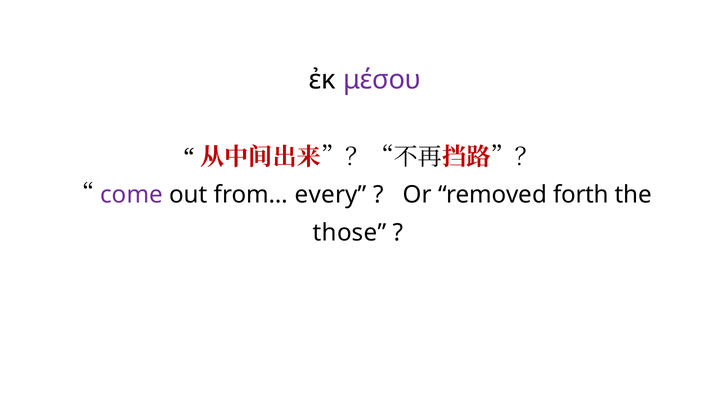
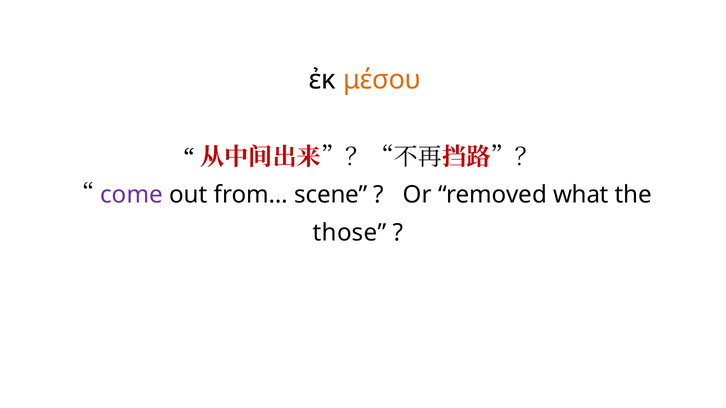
μέσου colour: purple -> orange
every: every -> scene
forth: forth -> what
